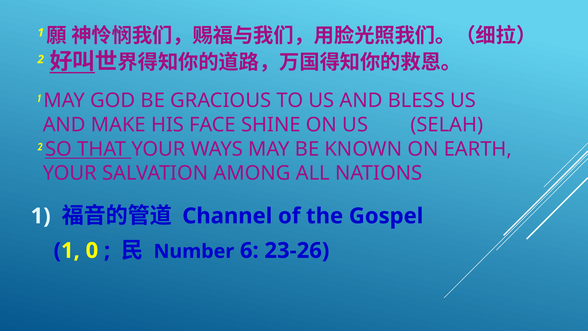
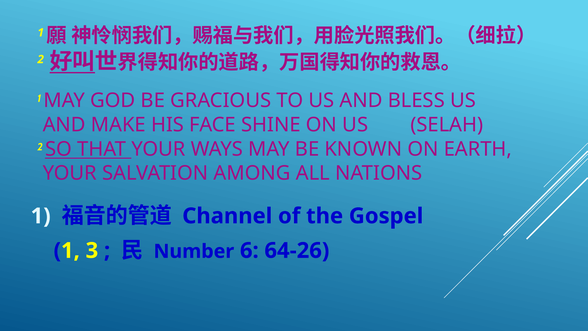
0: 0 -> 3
23-26: 23-26 -> 64-26
